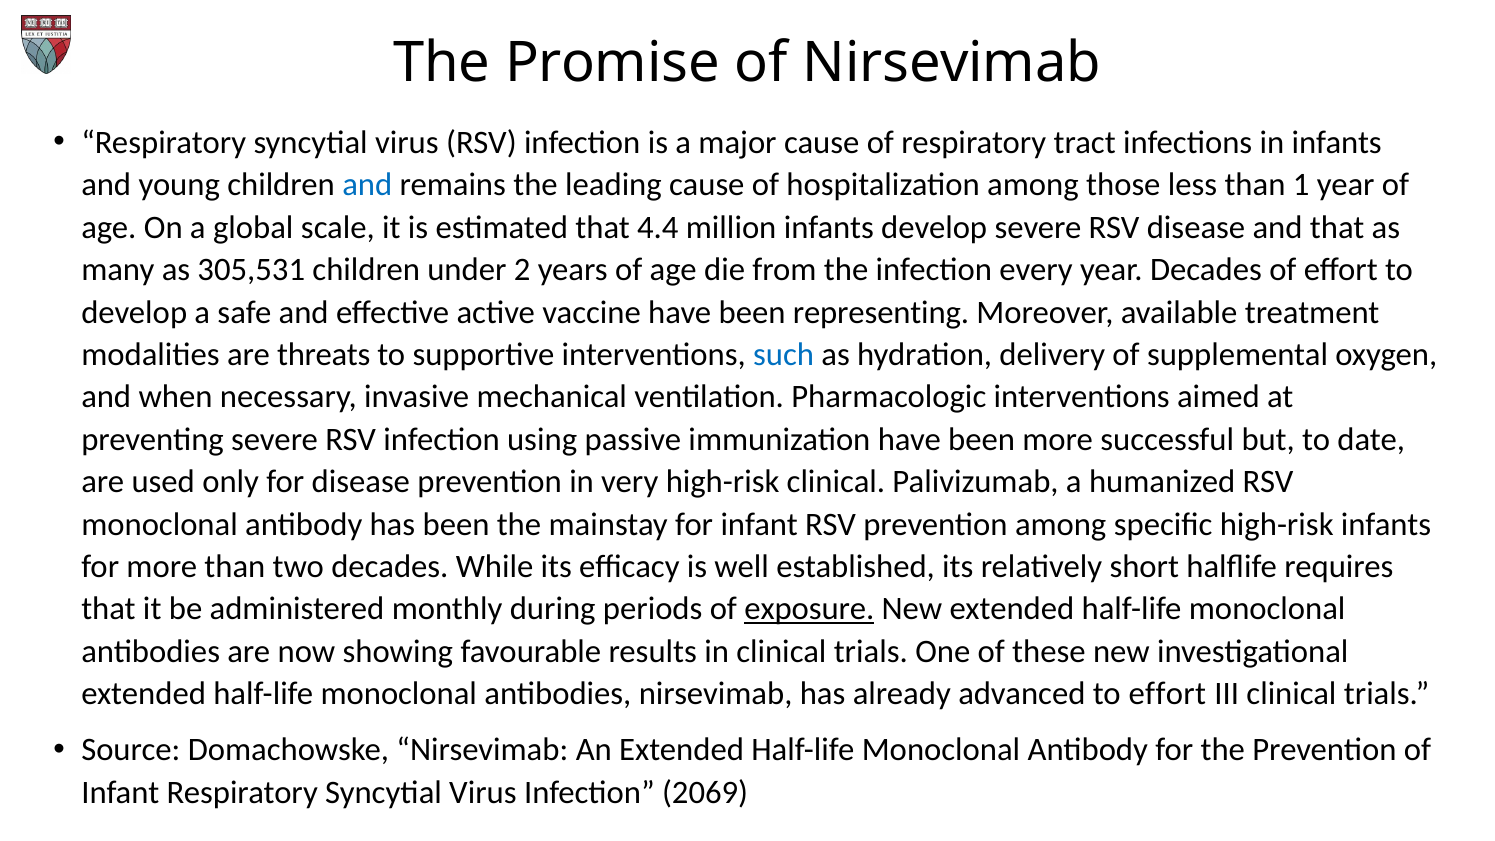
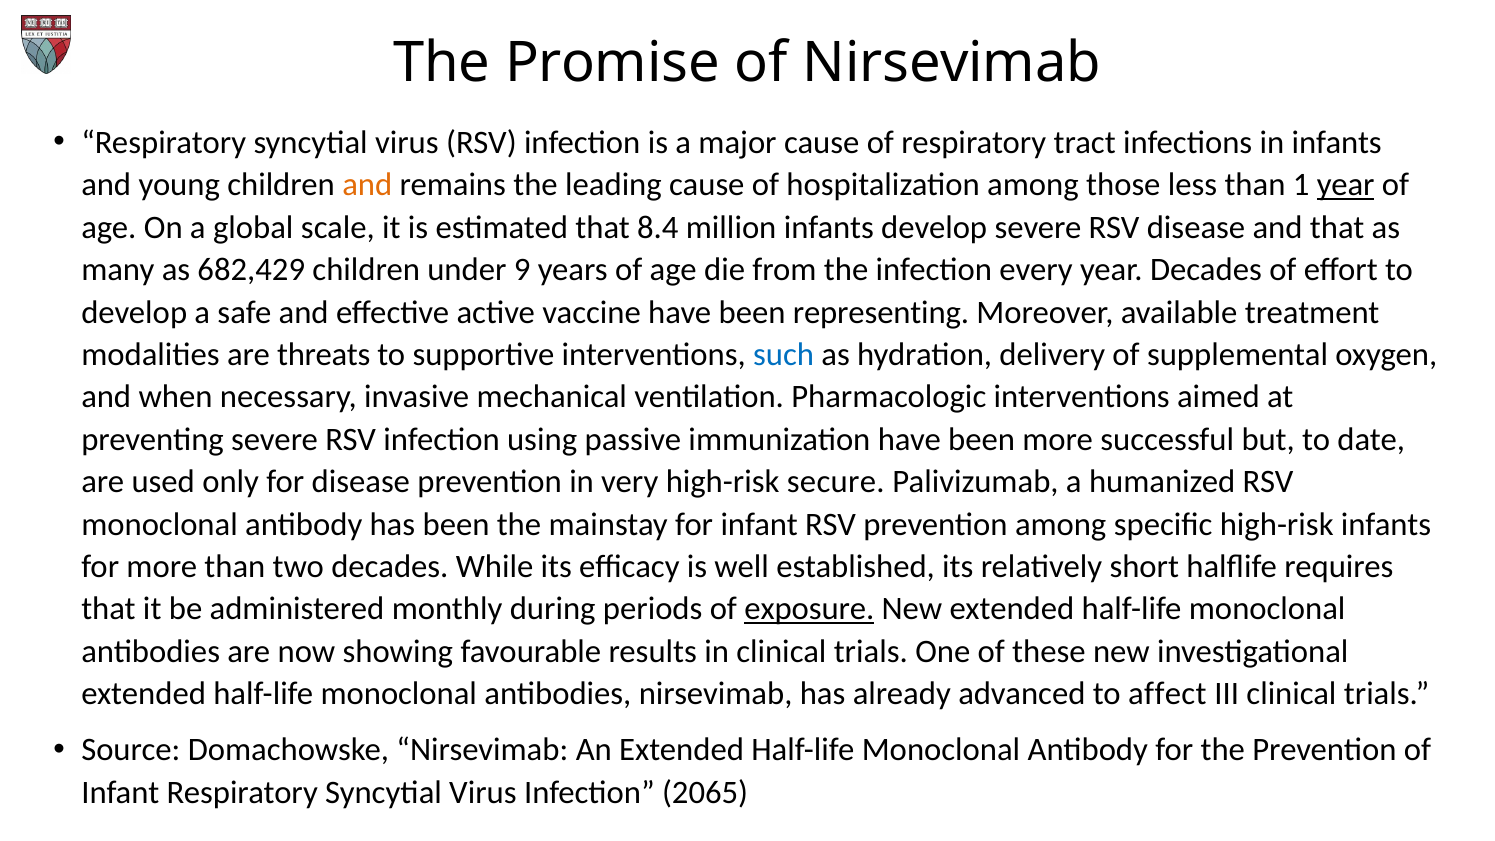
and at (367, 185) colour: blue -> orange
year at (1346, 185) underline: none -> present
4.4: 4.4 -> 8.4
305,531: 305,531 -> 682,429
2: 2 -> 9
high-risk clinical: clinical -> secure
to effort: effort -> affect
2069: 2069 -> 2065
